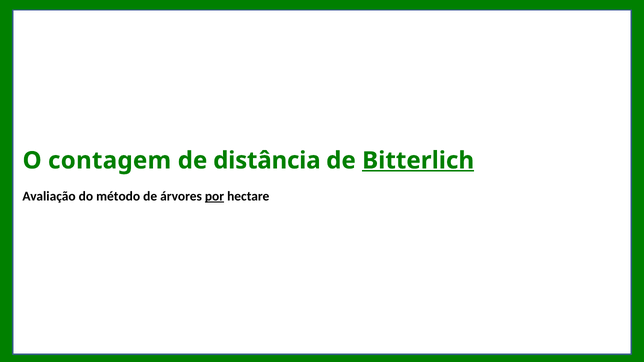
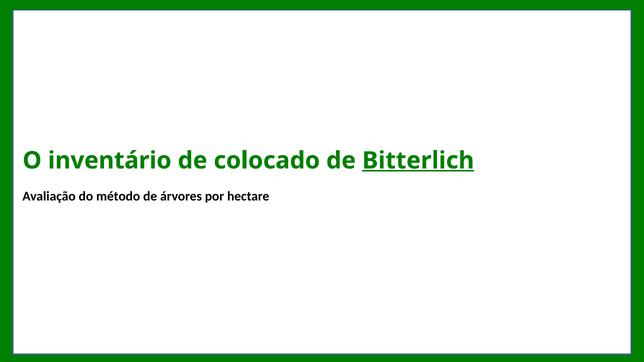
contagem: contagem -> inventário
distância: distância -> colocado
por underline: present -> none
